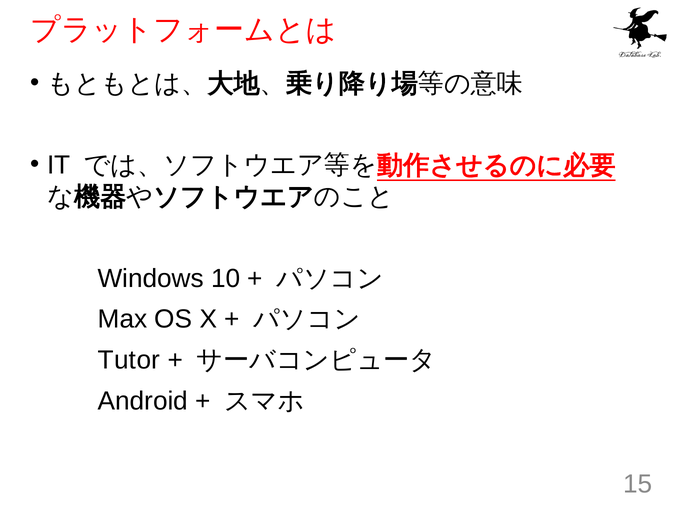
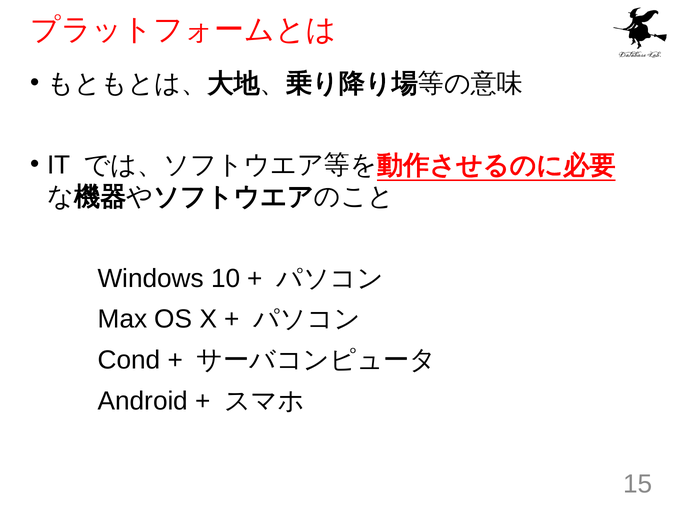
Tutor: Tutor -> Cond
